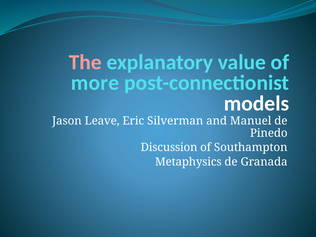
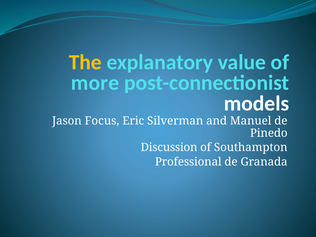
The colour: pink -> yellow
Leave: Leave -> Focus
Metaphysics: Metaphysics -> Professional
